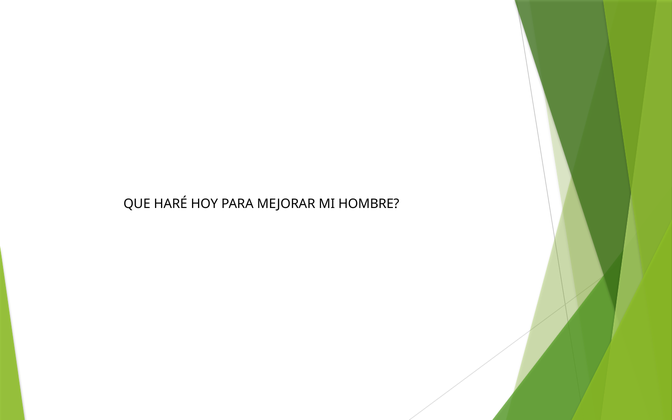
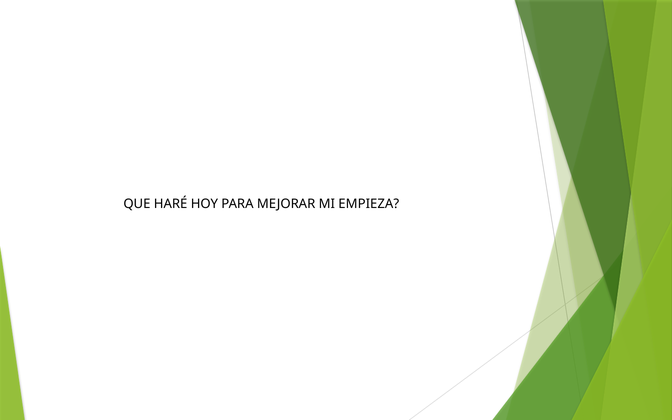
HOMBRE: HOMBRE -> EMPIEZA
